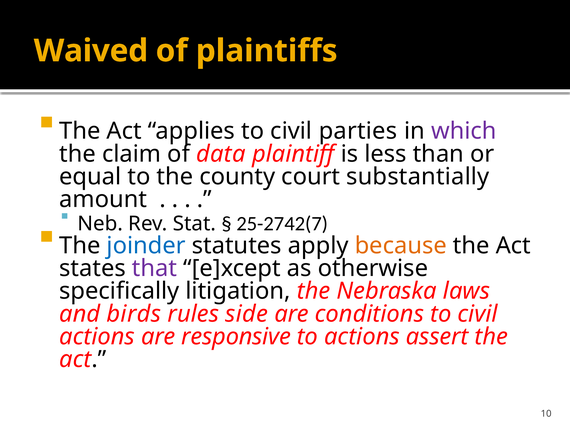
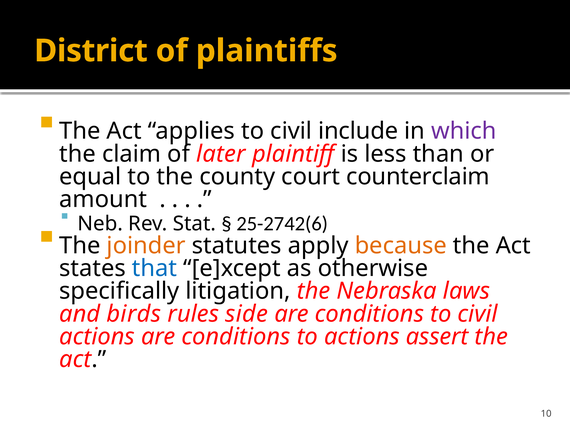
Waived: Waived -> District
parties: parties -> include
data: data -> later
substantially: substantially -> counterclaim
25-2742(7: 25-2742(7 -> 25-2742(6
joinder colour: blue -> orange
that colour: purple -> blue
actions are responsive: responsive -> conditions
